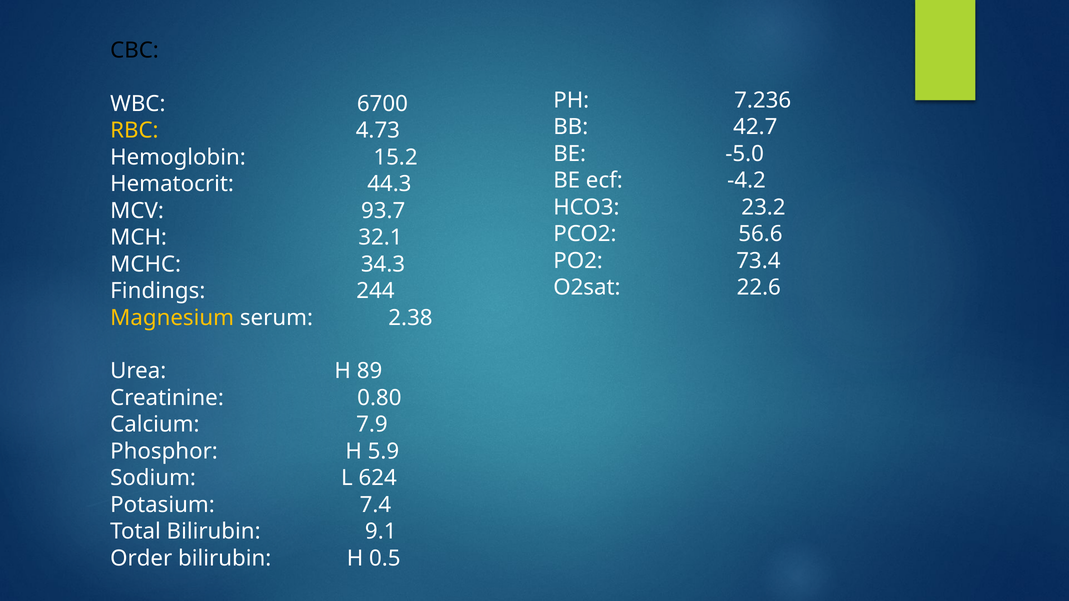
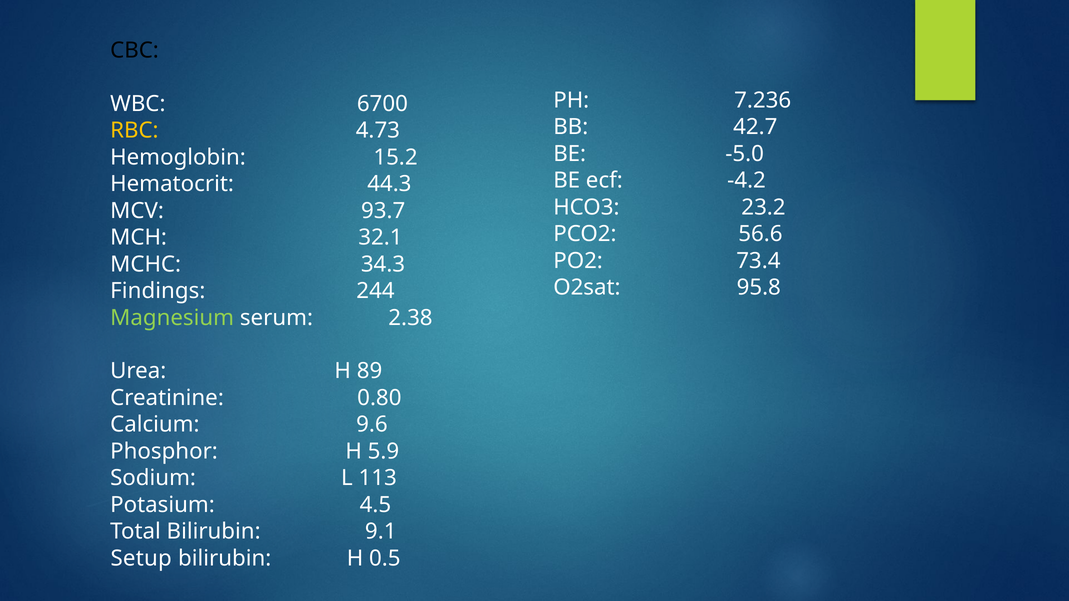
22.6: 22.6 -> 95.8
Magnesium colour: yellow -> light green
7.9: 7.9 -> 9.6
624: 624 -> 113
7.4: 7.4 -> 4.5
Order: Order -> Setup
